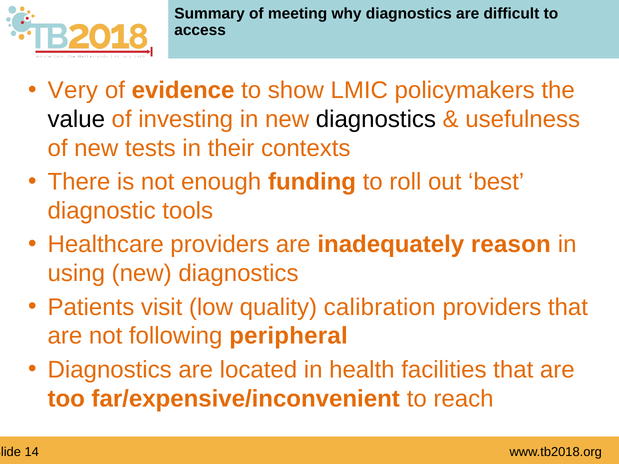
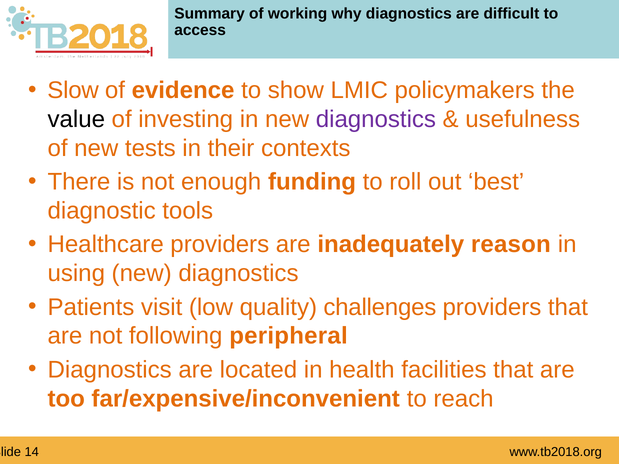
meeting: meeting -> working
Very: Very -> Slow
diagnostics at (376, 119) colour: black -> purple
calibration: calibration -> challenges
